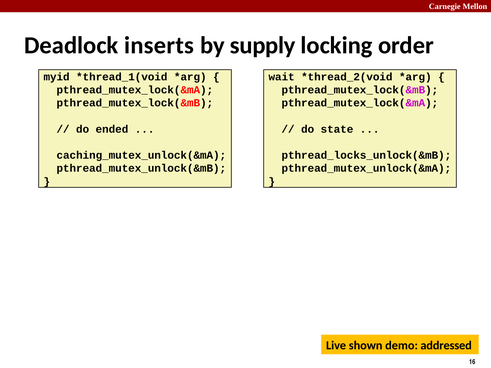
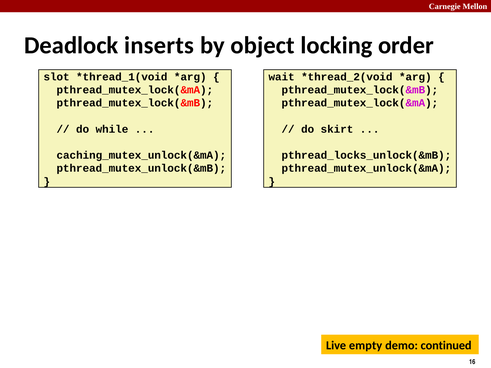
supply: supply -> object
myid: myid -> slot
ended: ended -> while
state: state -> skirt
shown: shown -> empty
addressed: addressed -> continued
